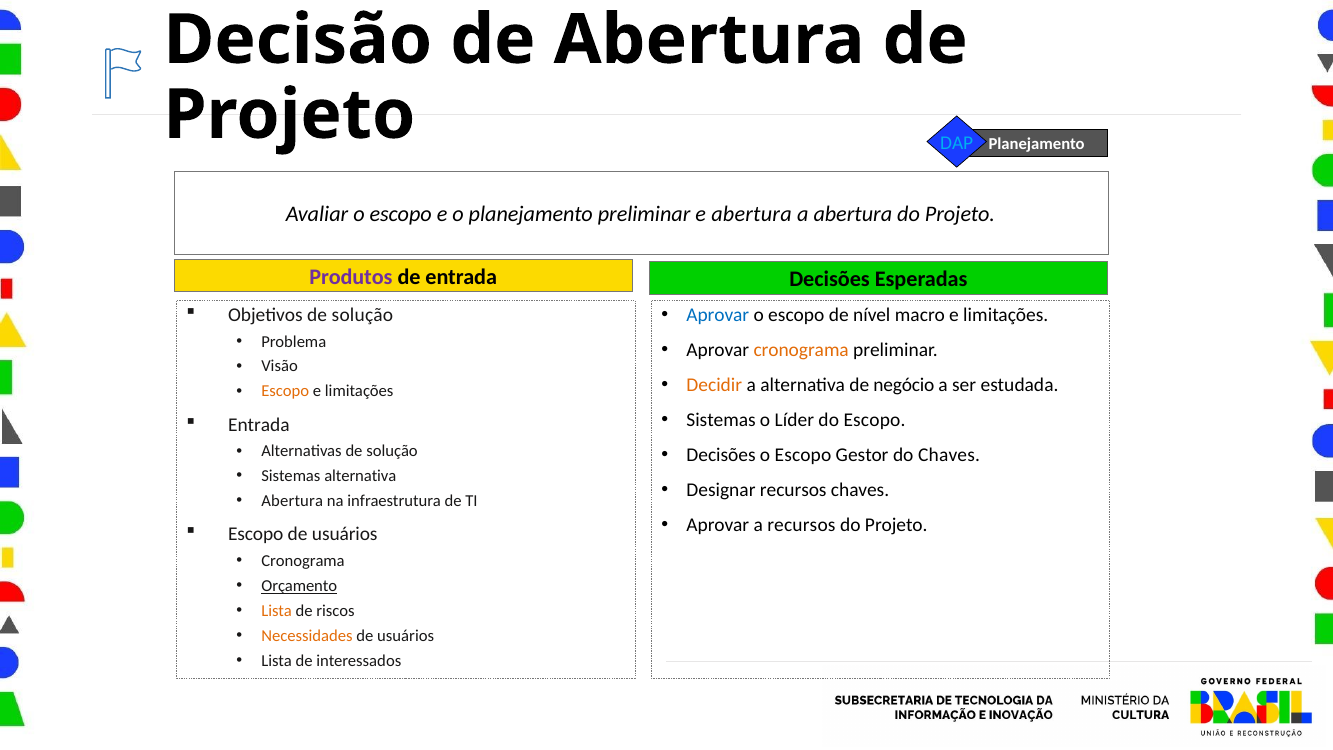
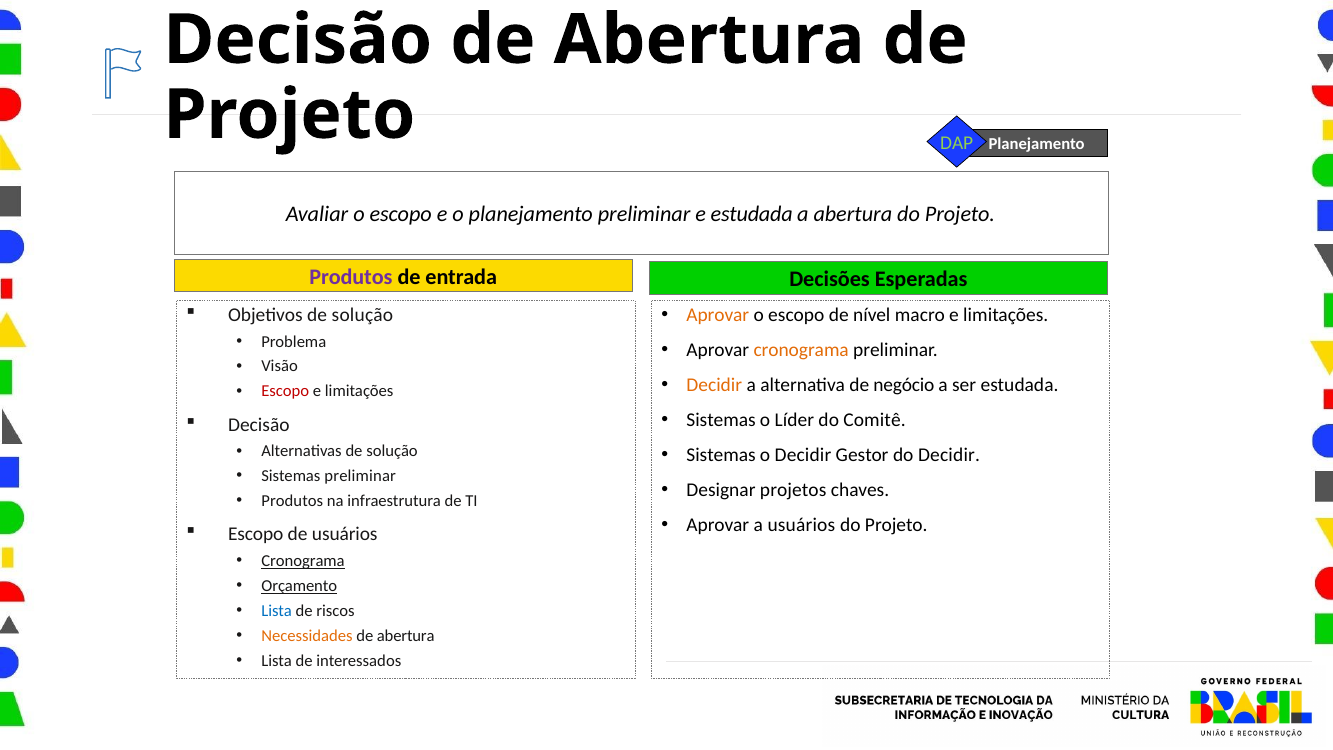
DAP colour: light blue -> light green
e abertura: abertura -> estudada
Aprovar at (718, 315) colour: blue -> orange
Escopo at (285, 391) colour: orange -> red
do Escopo: Escopo -> Comitê
Entrada at (259, 425): Entrada -> Decisão
Decisões at (721, 455): Decisões -> Sistemas
Escopo at (803, 455): Escopo -> Decidir
do Chaves: Chaves -> Decidir
Sistemas alternativa: alternativa -> preliminar
Designar recursos: recursos -> projetos
Abertura at (292, 501): Abertura -> Produtos
a recursos: recursos -> usuários
Cronograma at (303, 561) underline: none -> present
Lista at (277, 611) colour: orange -> blue
usuários at (406, 636): usuários -> abertura
